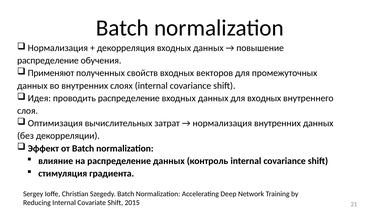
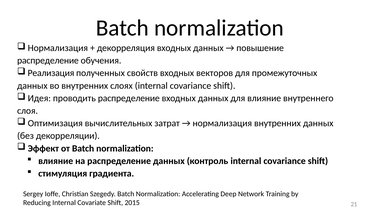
Применяют: Применяют -> Реализация
для входных: входных -> влияние
